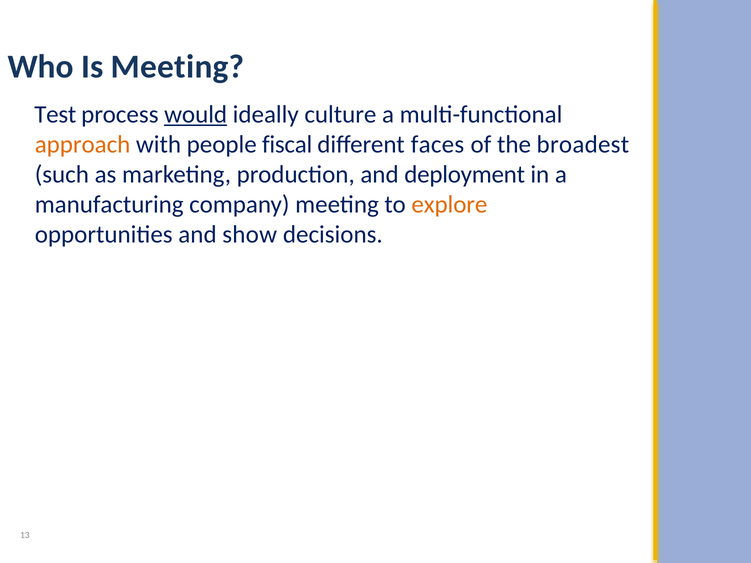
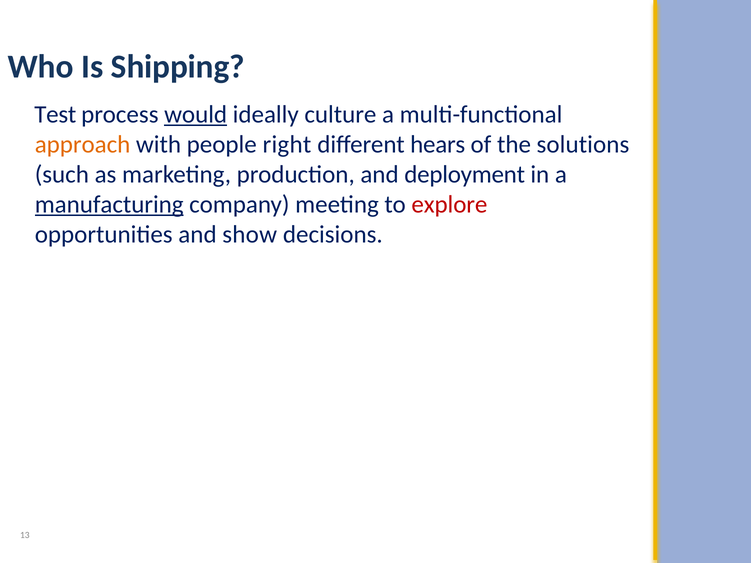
Is Meeting: Meeting -> Shipping
fiscal: fiscal -> right
faces: faces -> hears
broadest: broadest -> solutions
manufacturing underline: none -> present
explore colour: orange -> red
